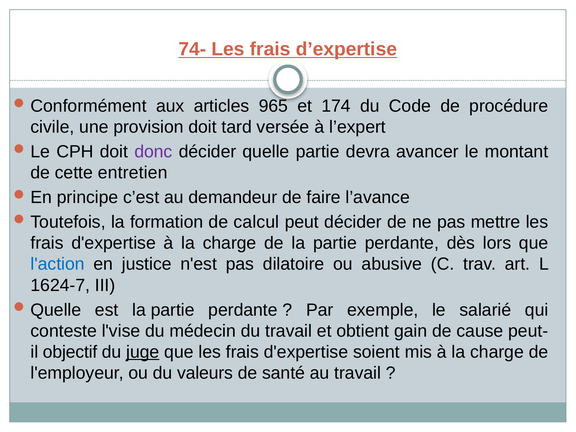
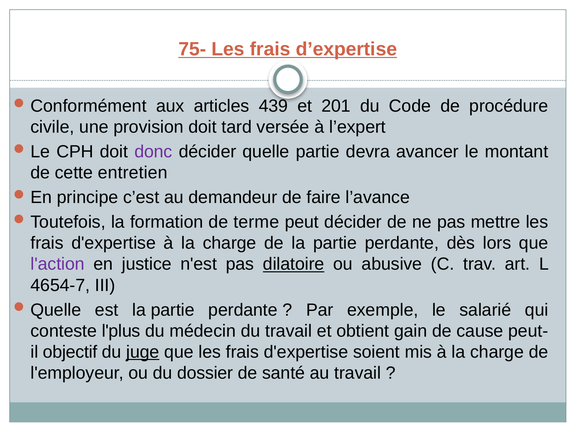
74-: 74- -> 75-
965: 965 -> 439
174: 174 -> 201
calcul: calcul -> terme
l'action colour: blue -> purple
dilatoire underline: none -> present
1624-7: 1624-7 -> 4654-7
l'vise: l'vise -> l'plus
valeurs: valeurs -> dossier
